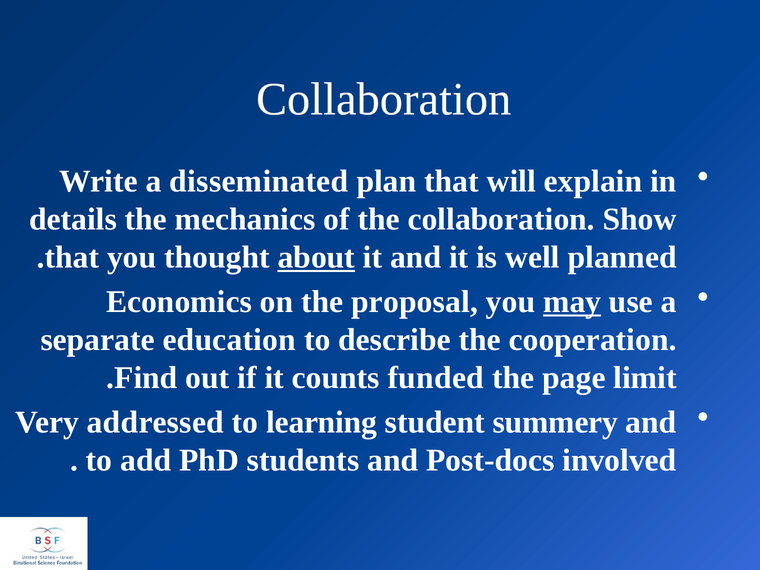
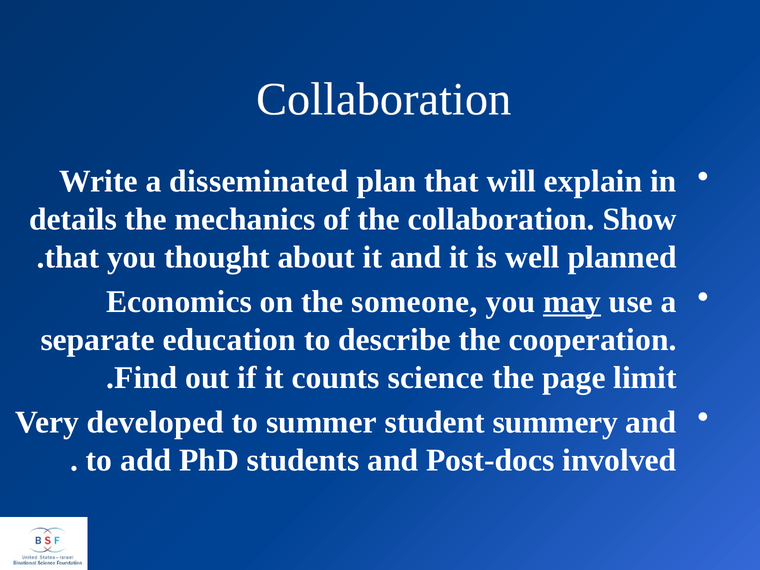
about underline: present -> none
proposal: proposal -> someone
funded: funded -> science
addressed: addressed -> developed
learning: learning -> summer
